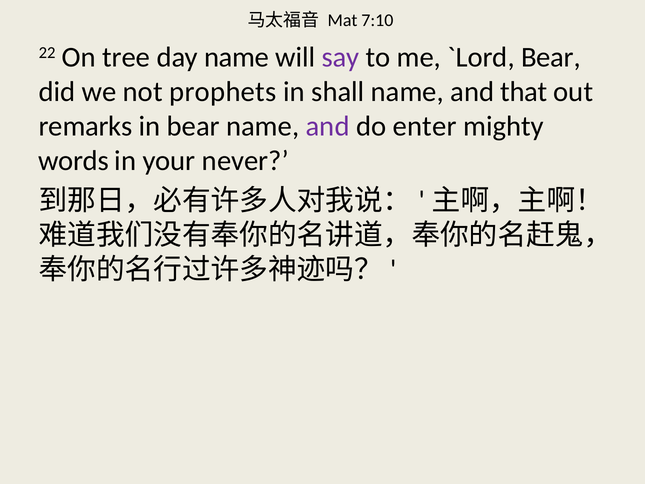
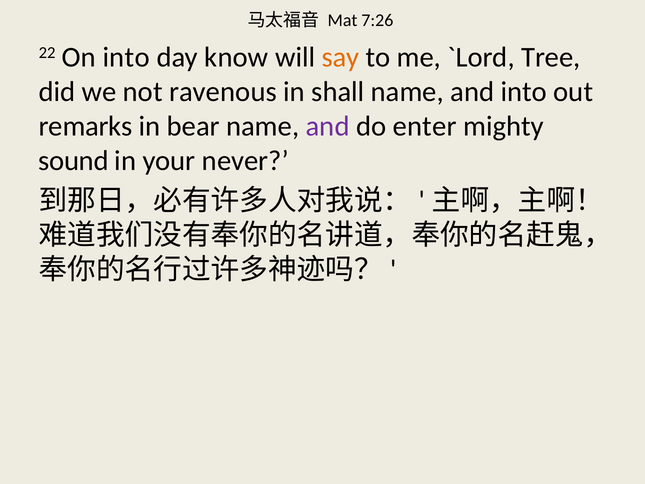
7:10: 7:10 -> 7:26
On tree: tree -> into
day name: name -> know
say colour: purple -> orange
Bear at (551, 57): Bear -> Tree
prophets: prophets -> ravenous
and that: that -> into
words: words -> sound
